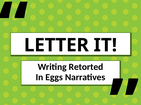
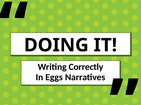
LETTER: LETTER -> DOING
Retorted: Retorted -> Correctly
